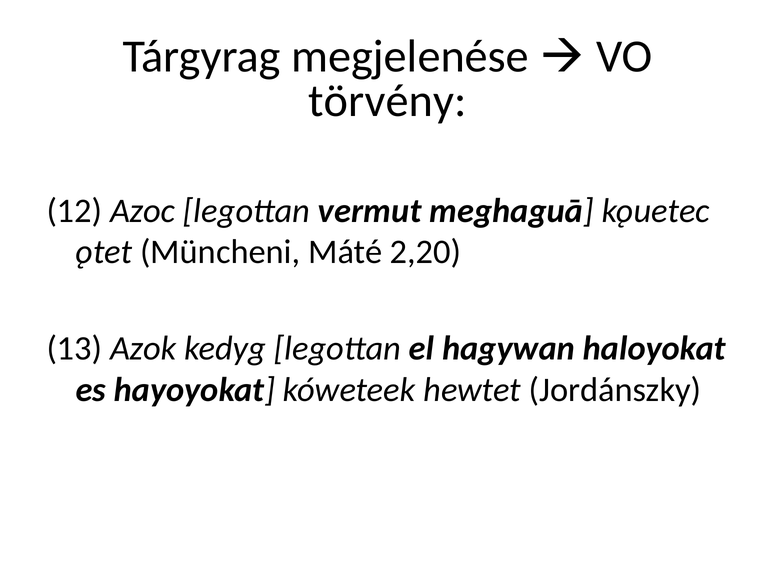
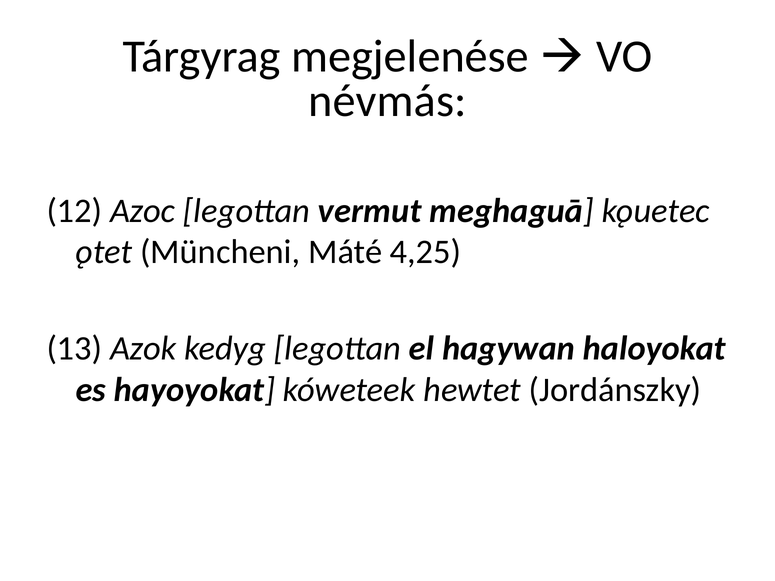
törvény: törvény -> névmás
2,20: 2,20 -> 4,25
